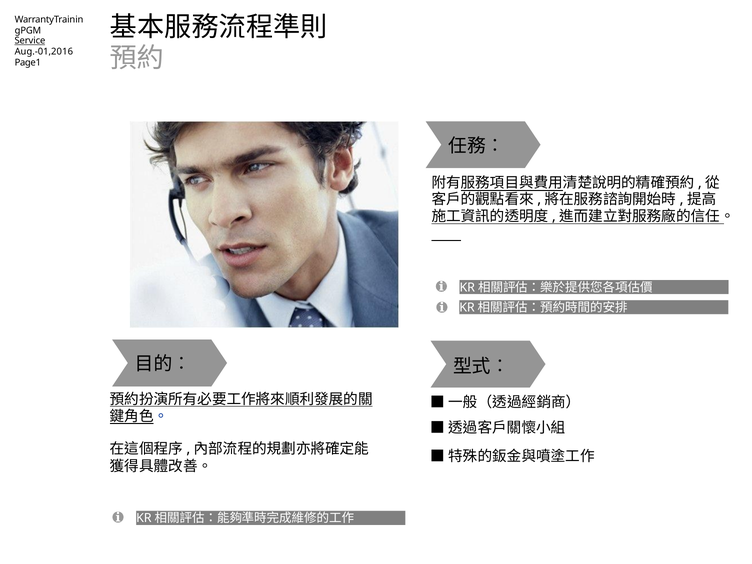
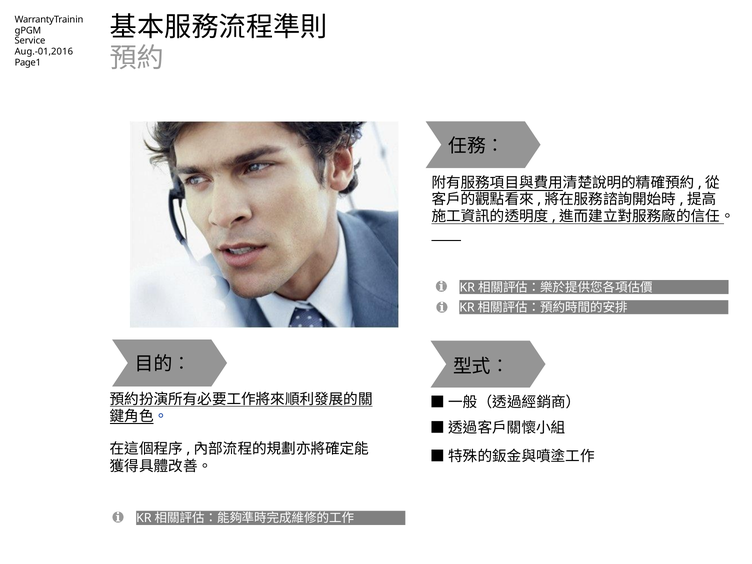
Service underline: present -> none
